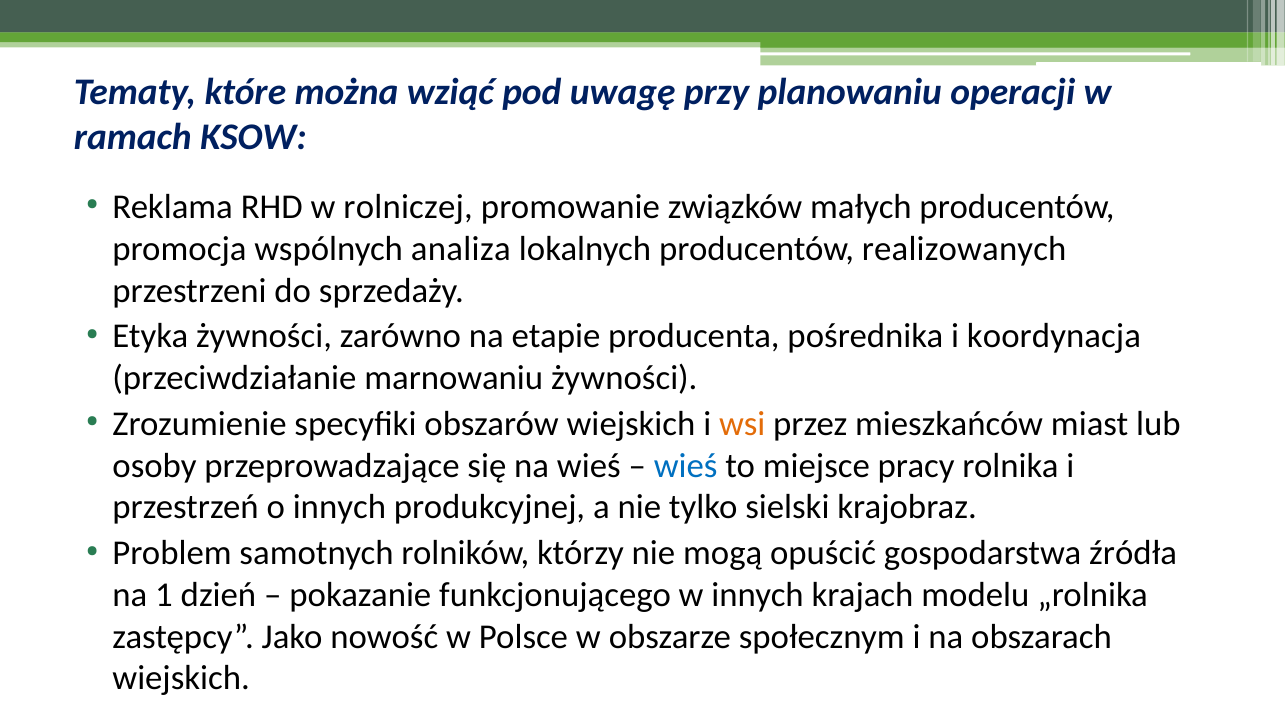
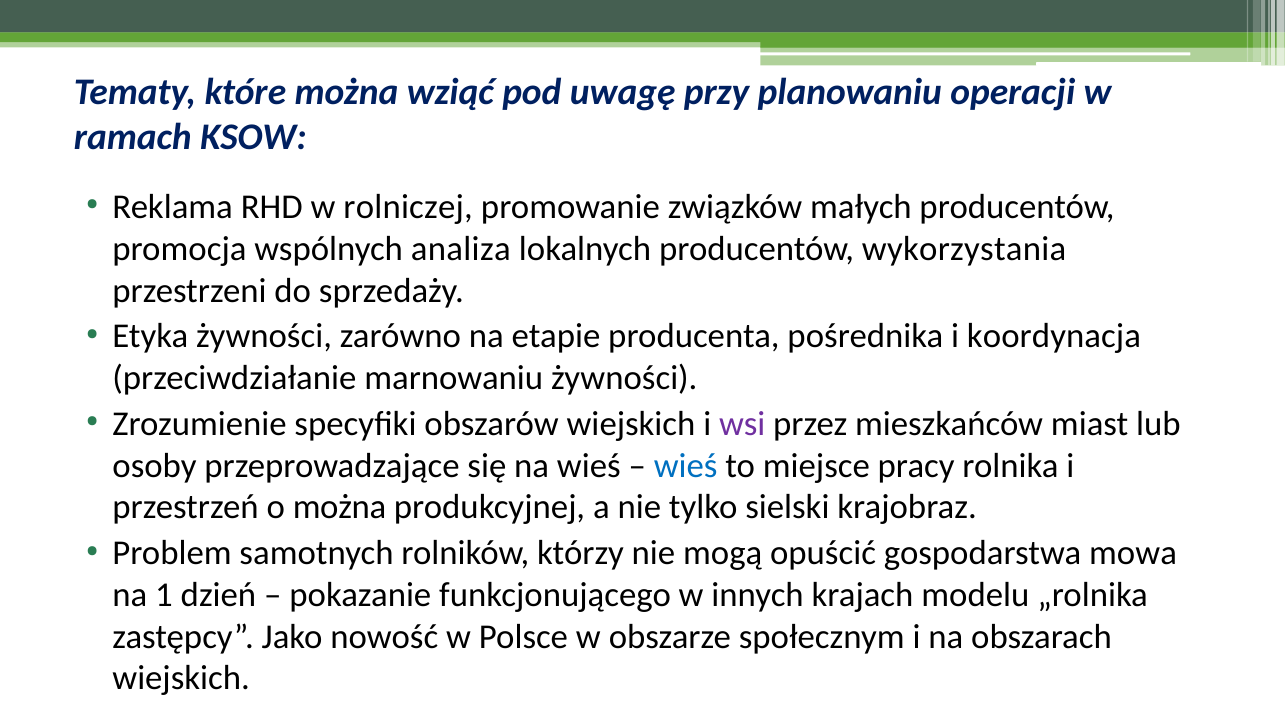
realizowanych: realizowanych -> wykorzystania
wsi colour: orange -> purple
o innych: innych -> można
źródła: źródła -> mowa
